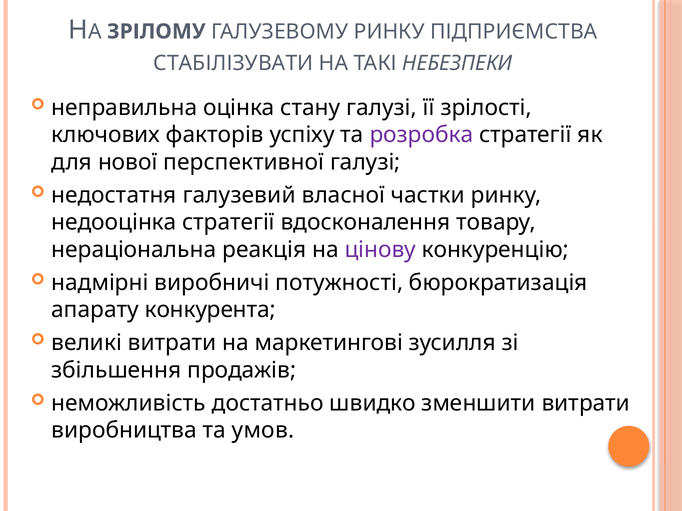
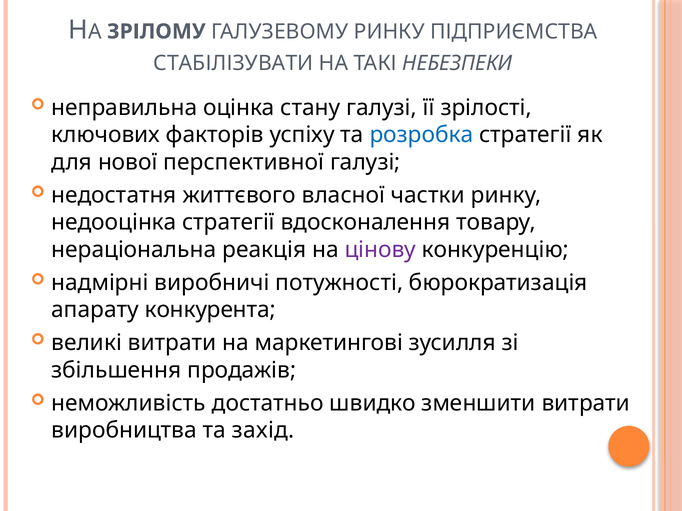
розробка colour: purple -> blue
галузевий: галузевий -> життєвого
умов: умов -> захід
